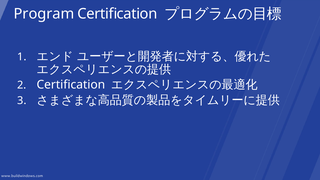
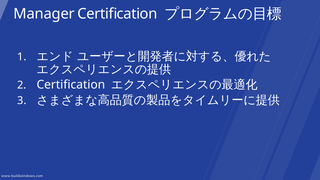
Program: Program -> Manager
